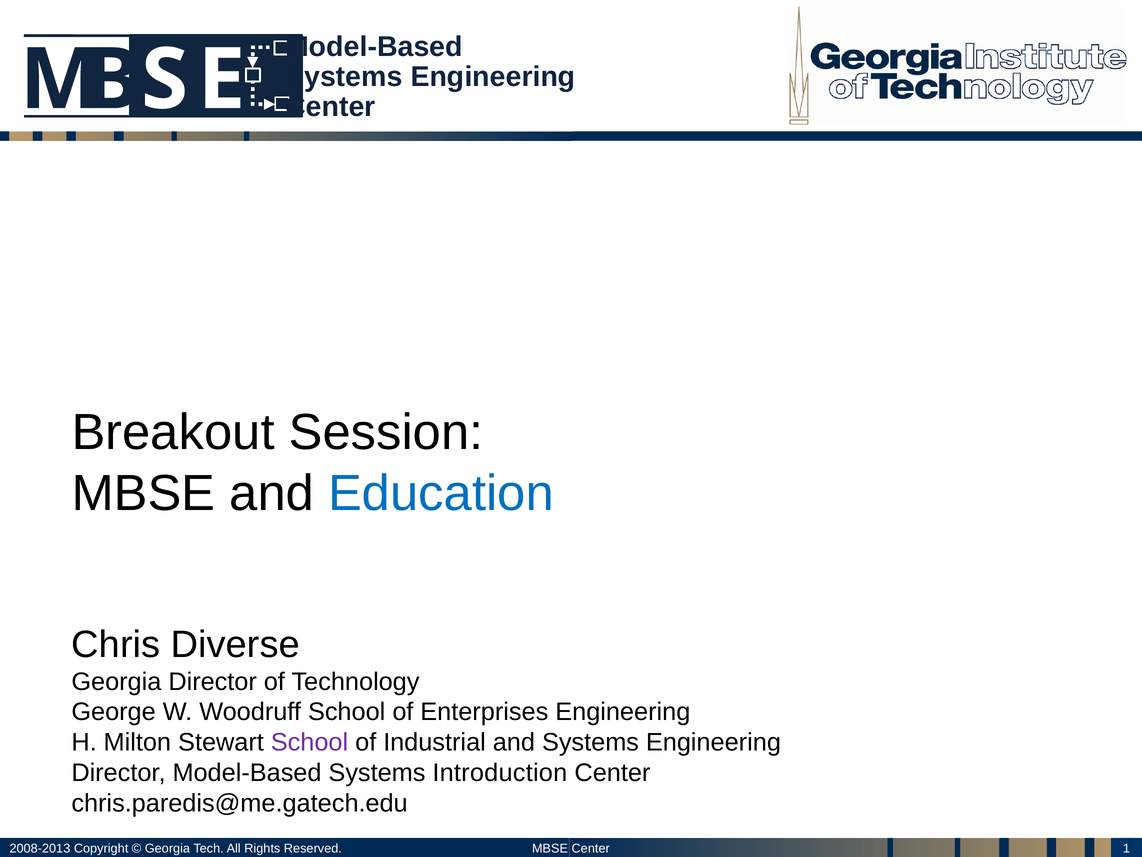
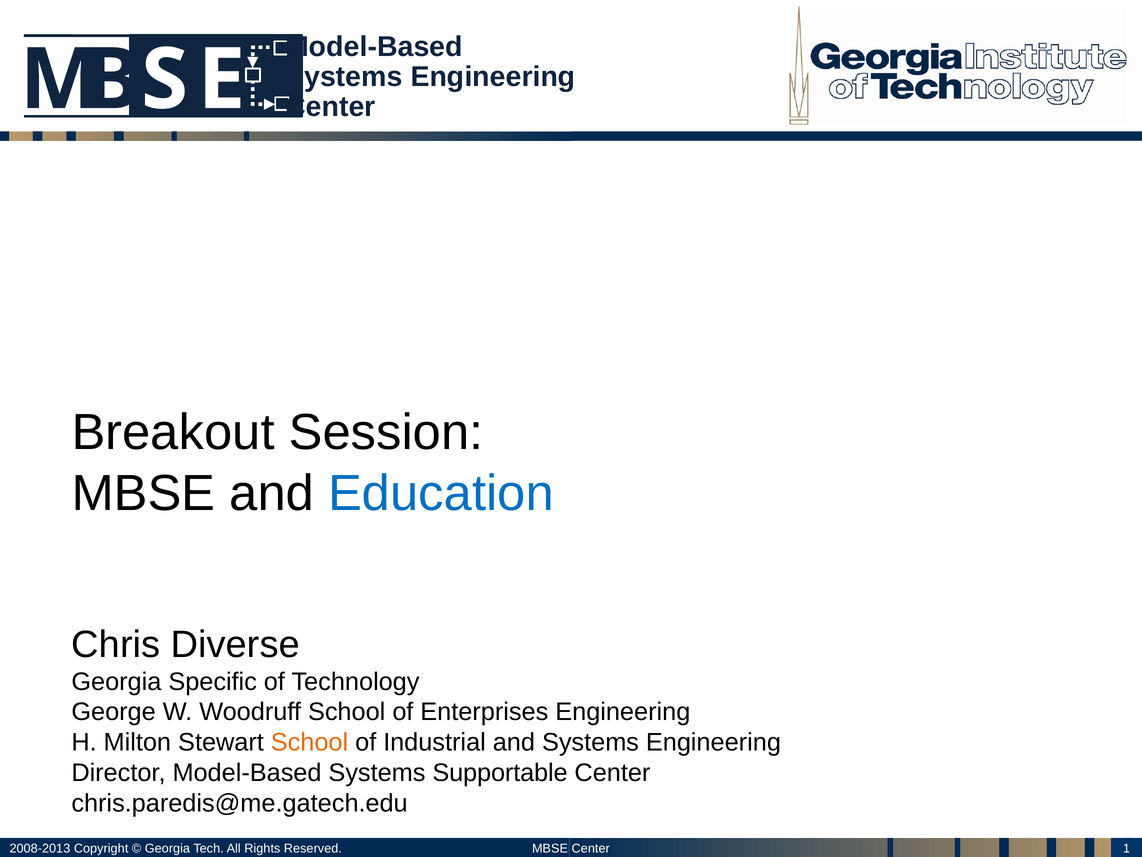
Georgia Director: Director -> Specific
School at (309, 742) colour: purple -> orange
Introduction: Introduction -> Supportable
